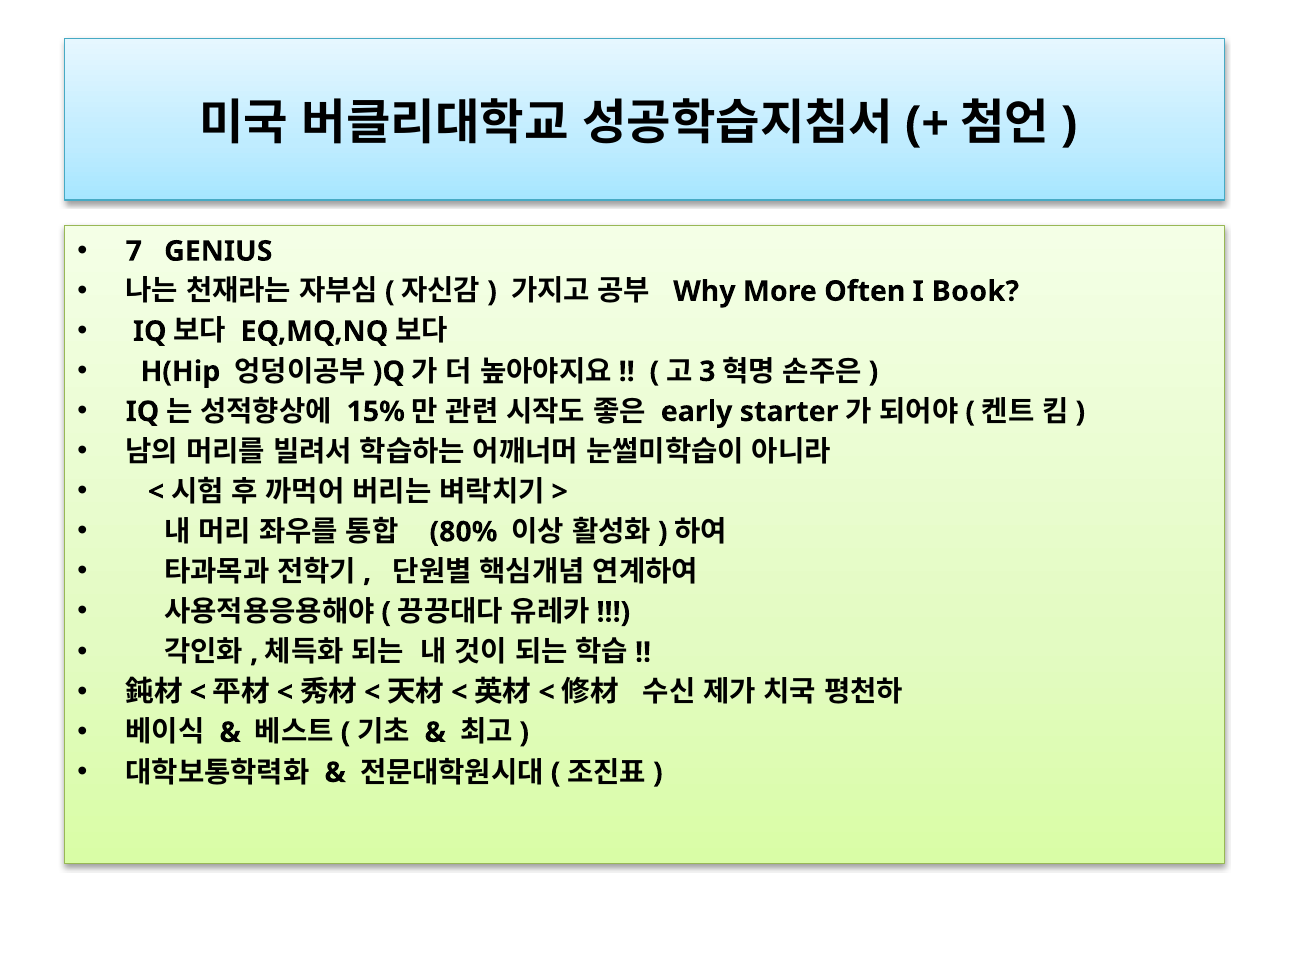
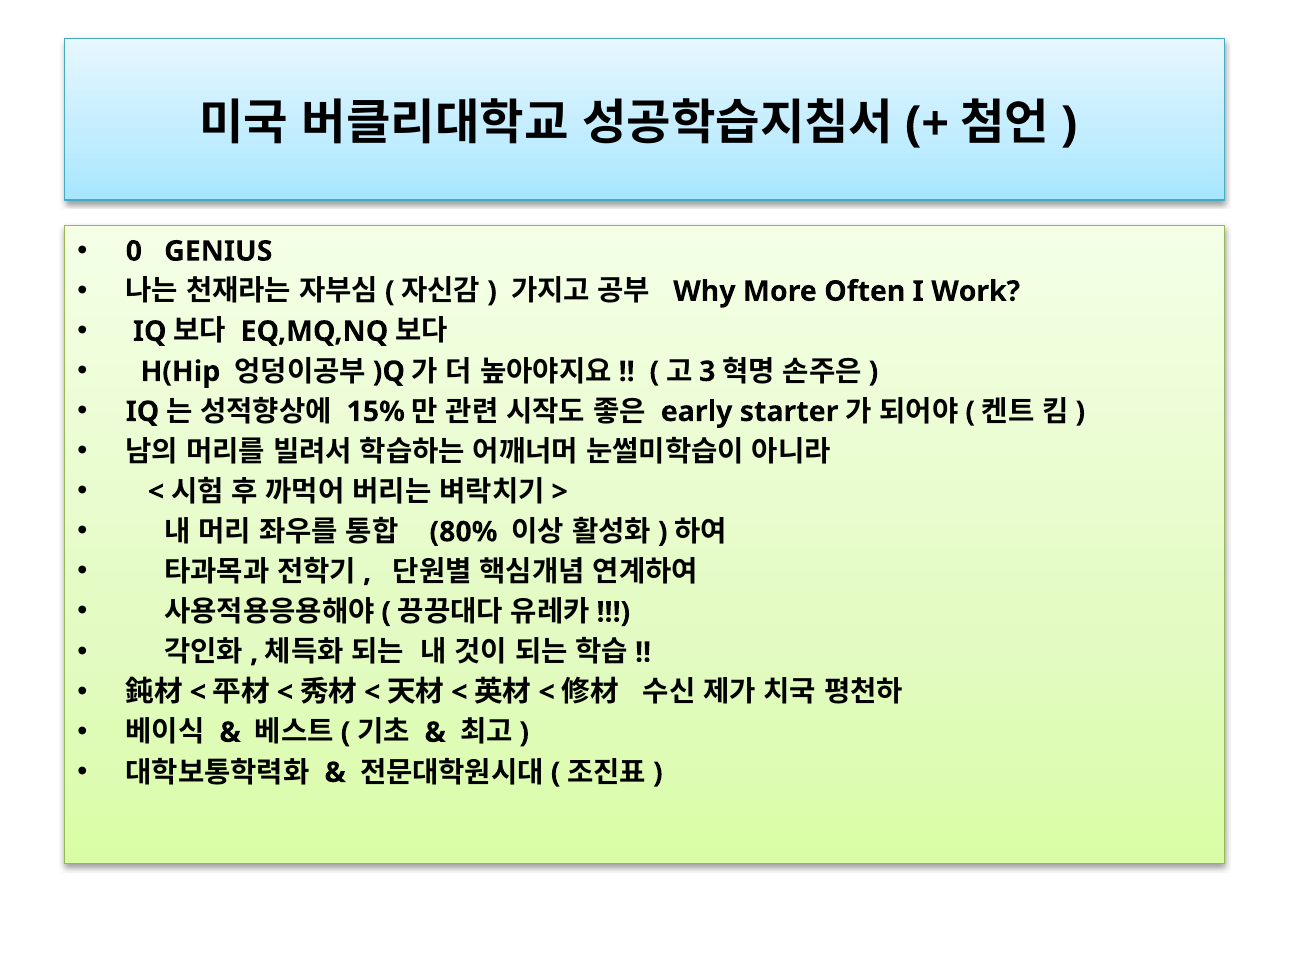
7: 7 -> 0
Book: Book -> Work
